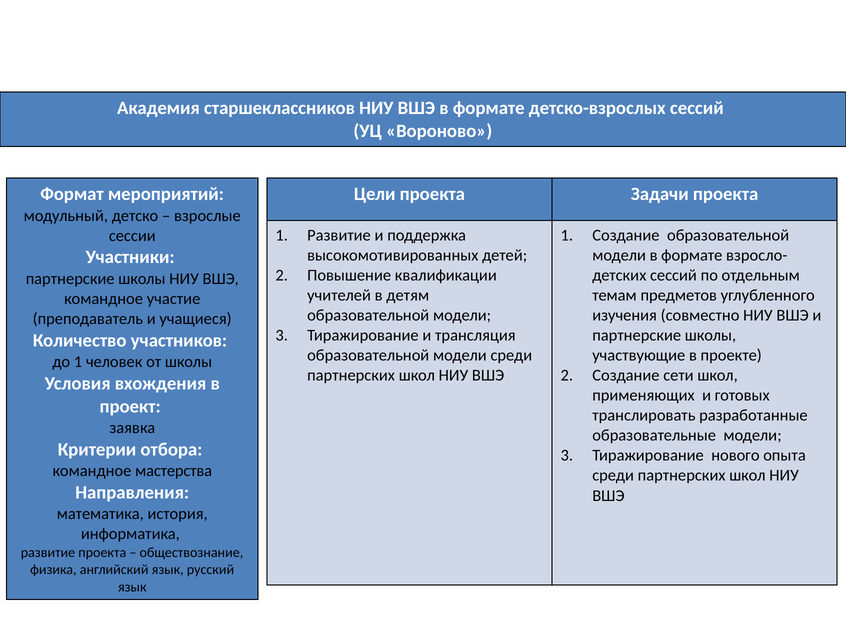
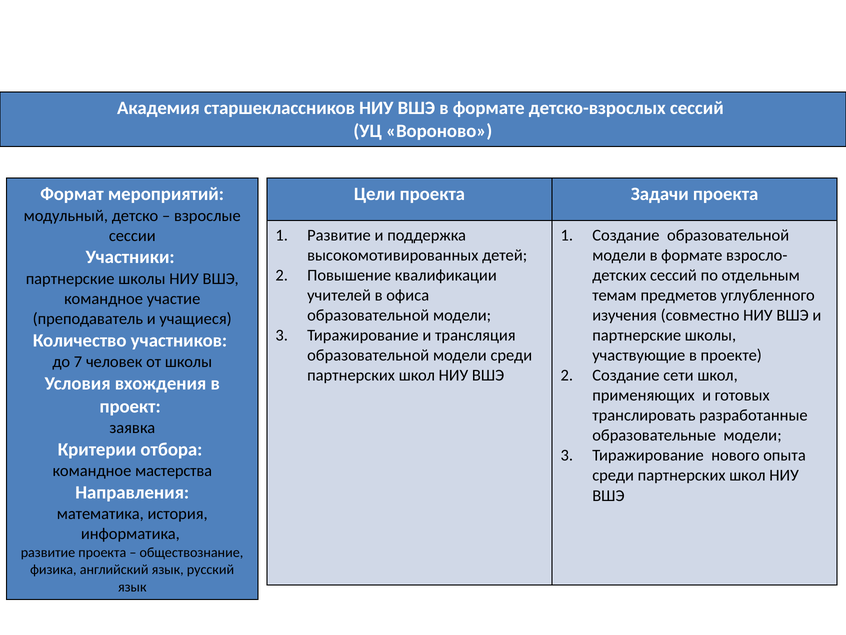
детям: детям -> офиса
до 1: 1 -> 7
